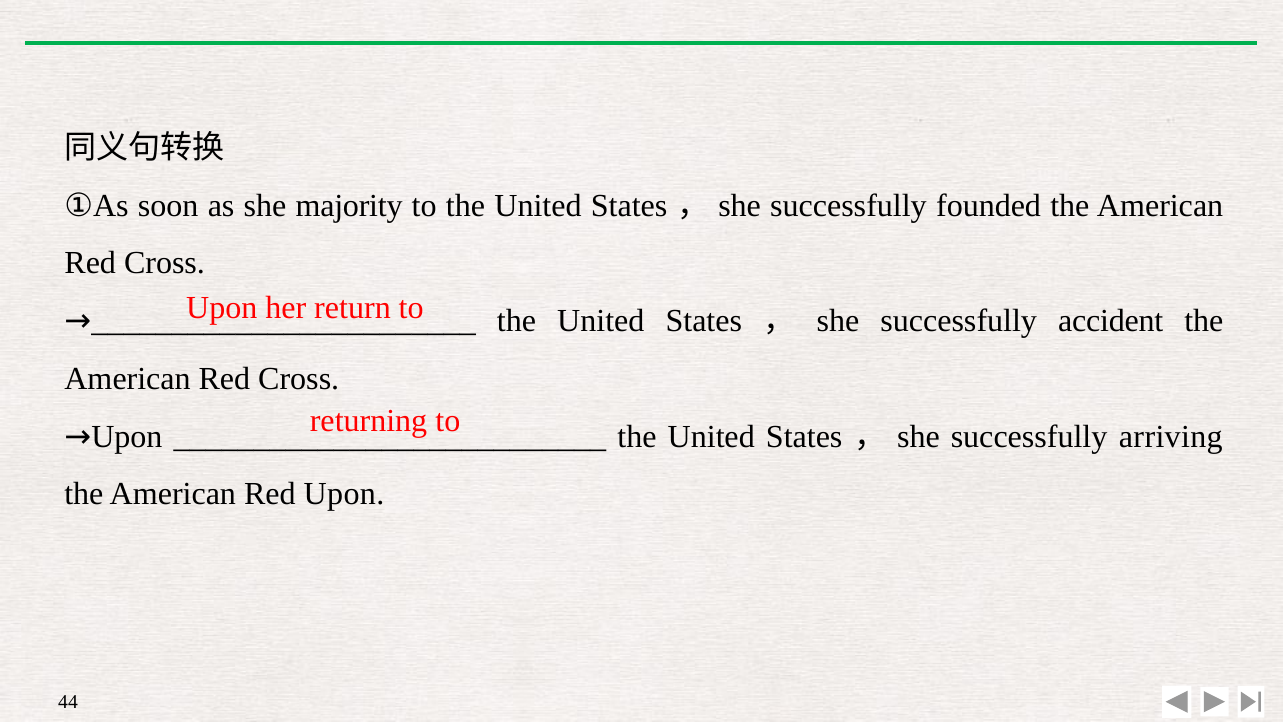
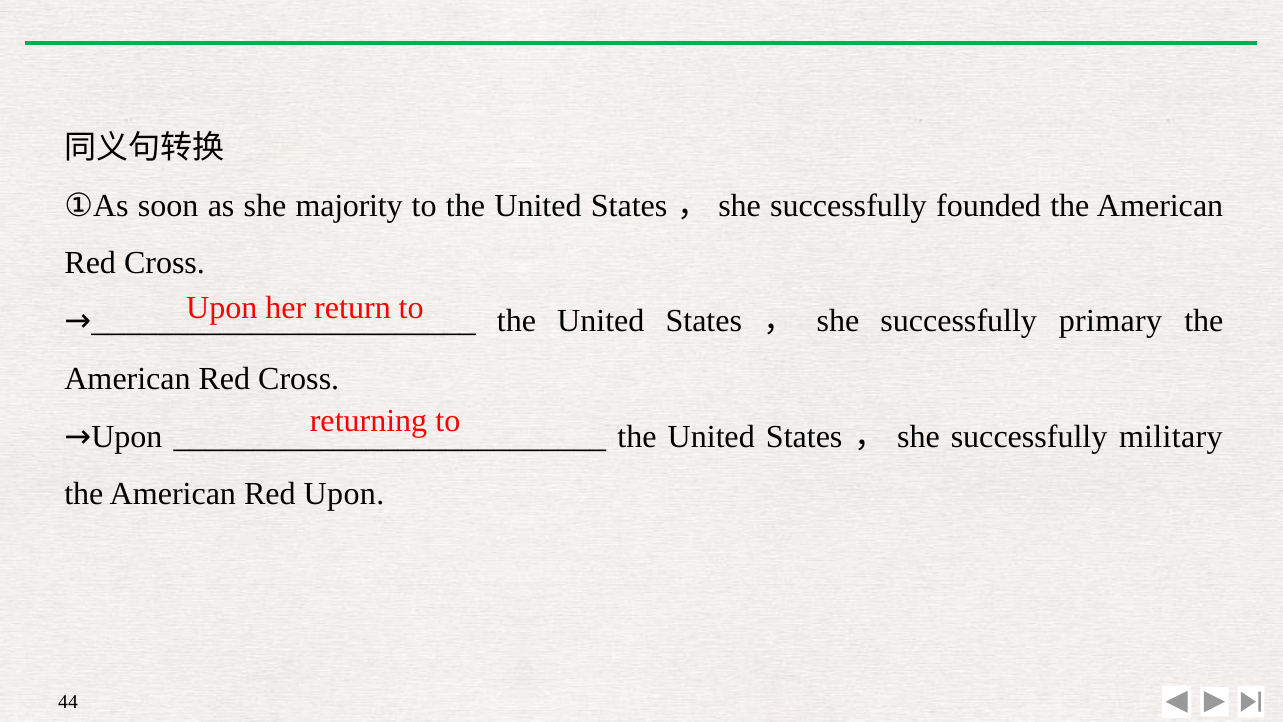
accident: accident -> primary
arriving: arriving -> military
